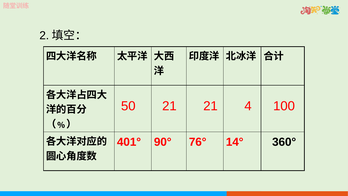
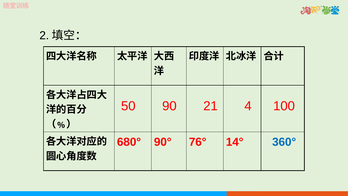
50 21: 21 -> 90
401°: 401° -> 680°
360° colour: black -> blue
